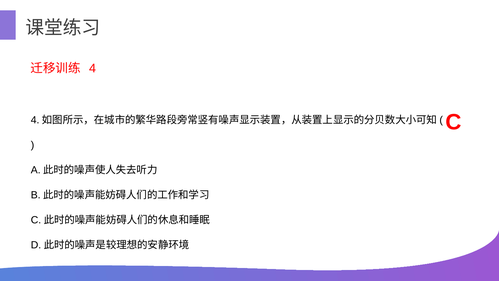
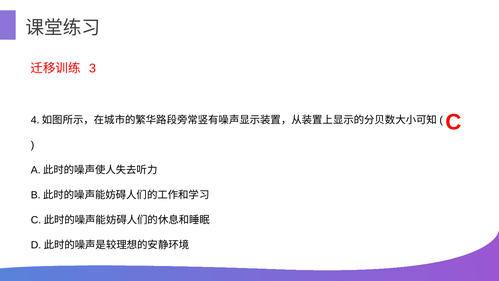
4: 4 -> 3
